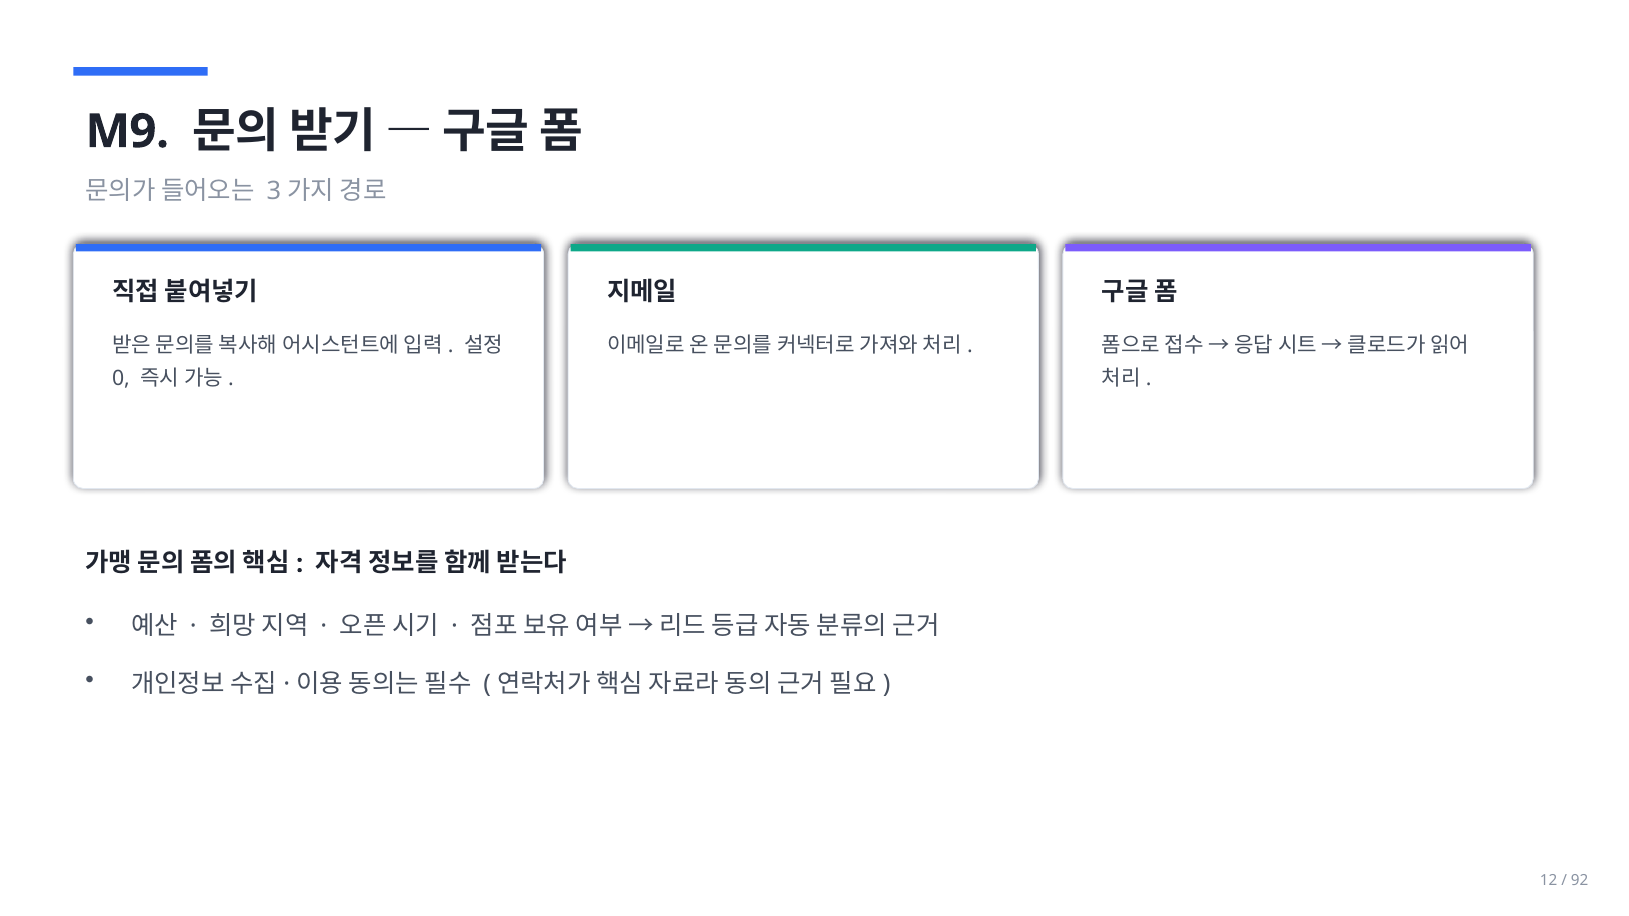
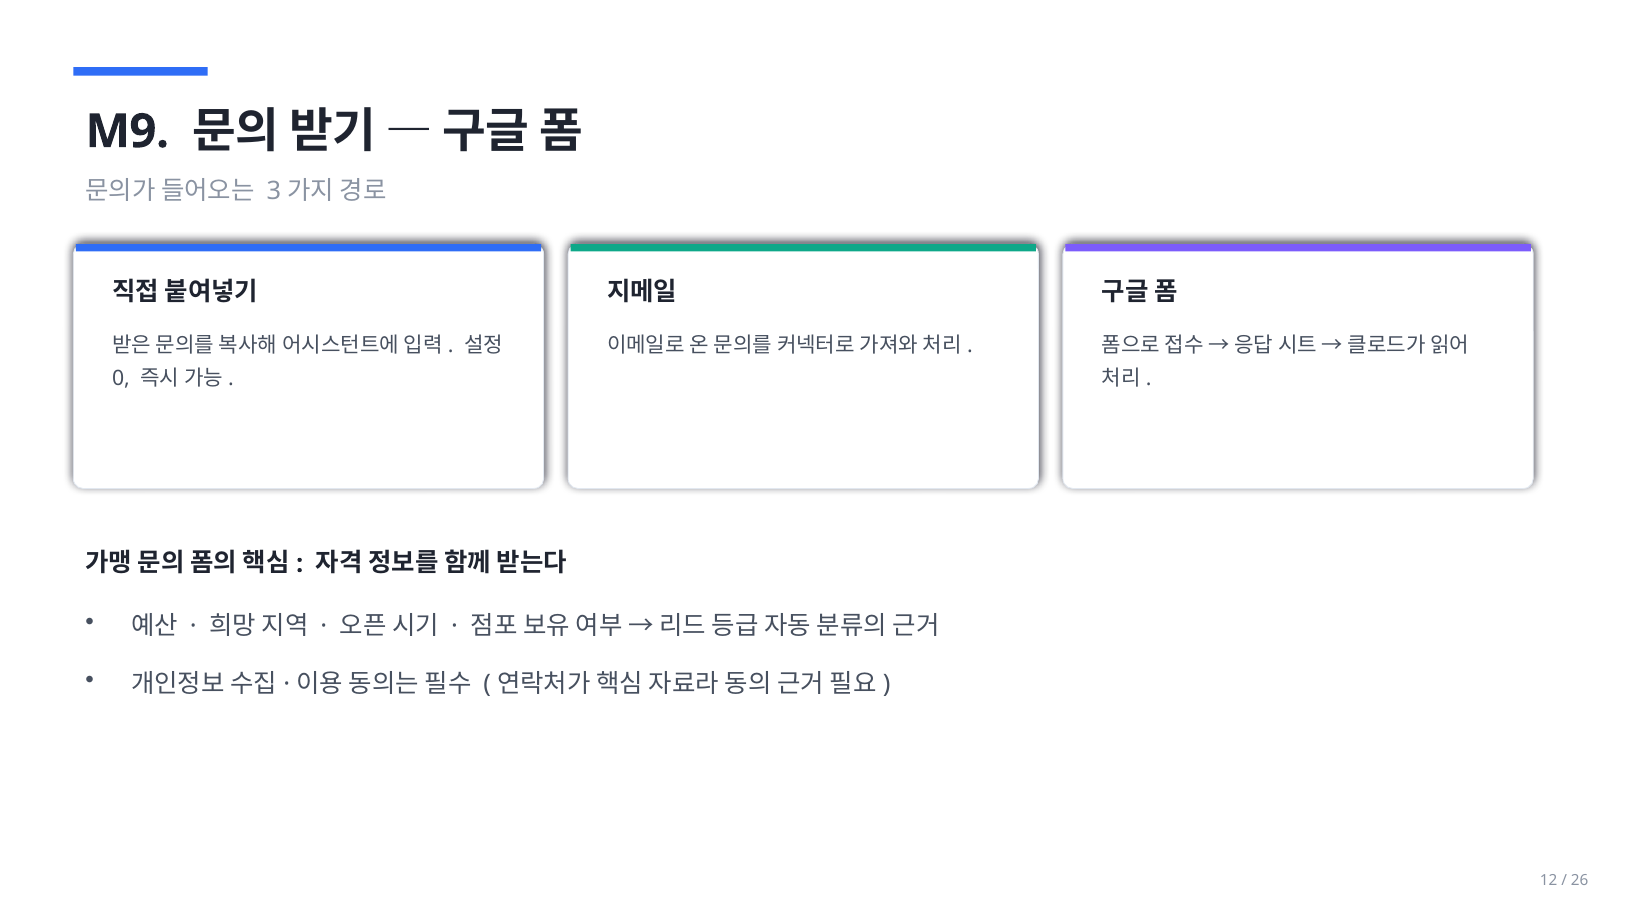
92: 92 -> 26
